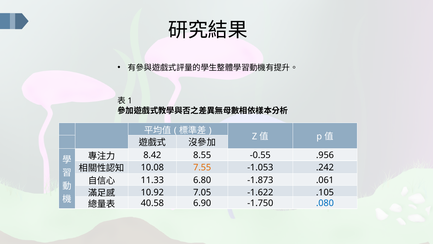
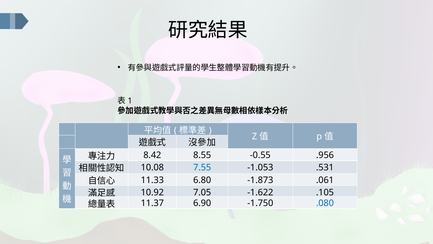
7.55 colour: orange -> blue
.242: .242 -> .531
40.58: 40.58 -> 11.37
